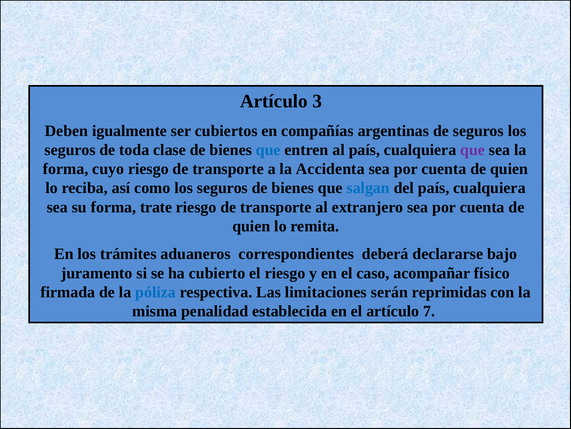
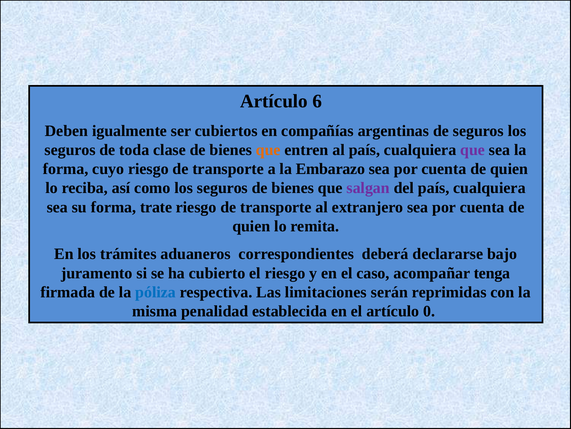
3: 3 -> 6
que at (268, 150) colour: blue -> orange
Accidenta: Accidenta -> Embarazo
salgan colour: blue -> purple
físico: físico -> tenga
7: 7 -> 0
